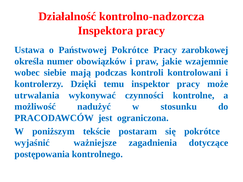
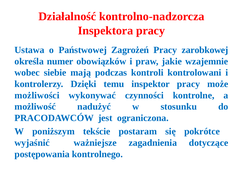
Państwowej Pokrótce: Pokrótce -> Zagrożeń
utrwalania: utrwalania -> możliwości
